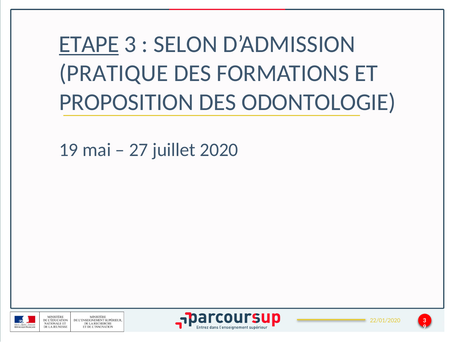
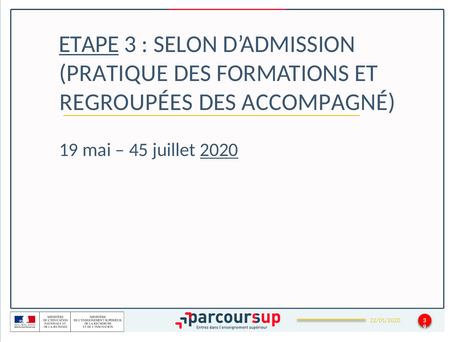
PROPOSITION: PROPOSITION -> REGROUPÉES
ODONTOLOGIE: ODONTOLOGIE -> ACCOMPAGNÉ
27: 27 -> 45
2020 underline: none -> present
